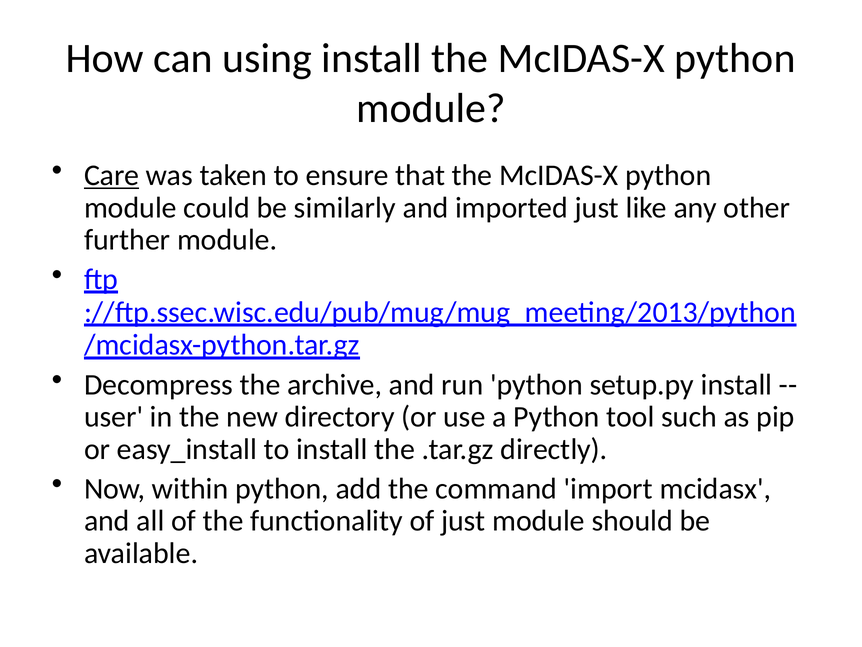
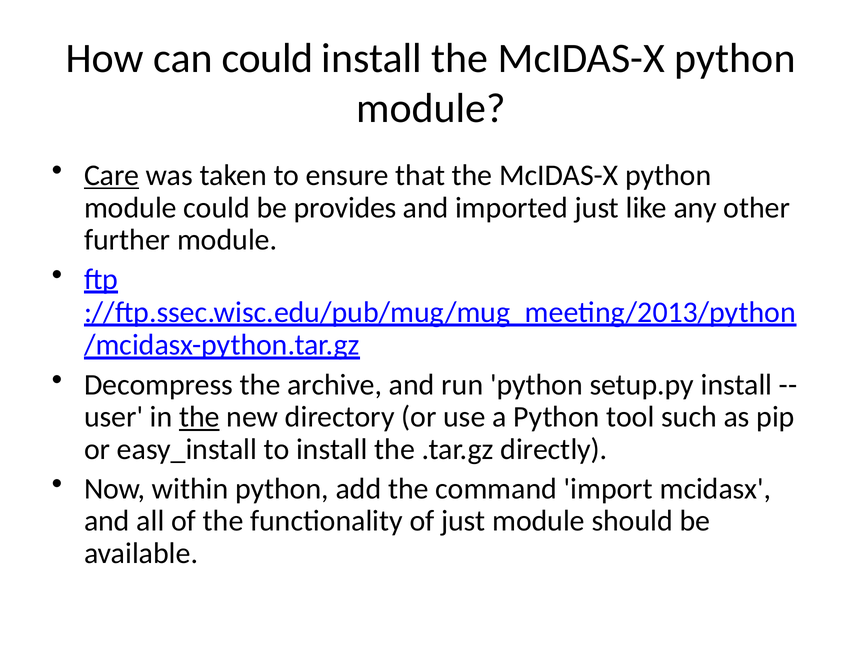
can using: using -> could
similarly: similarly -> provides
the at (199, 417) underline: none -> present
